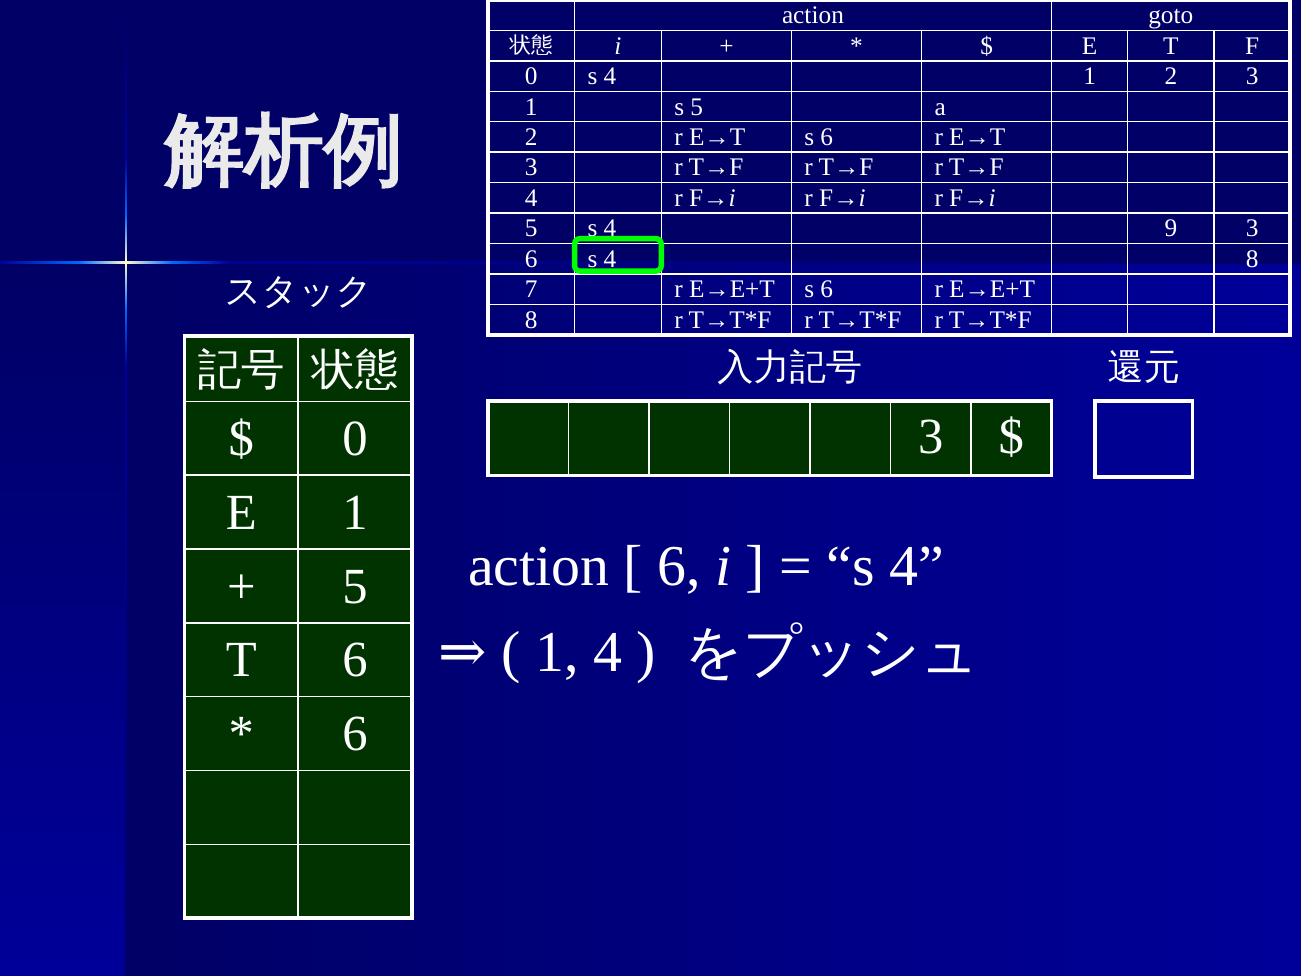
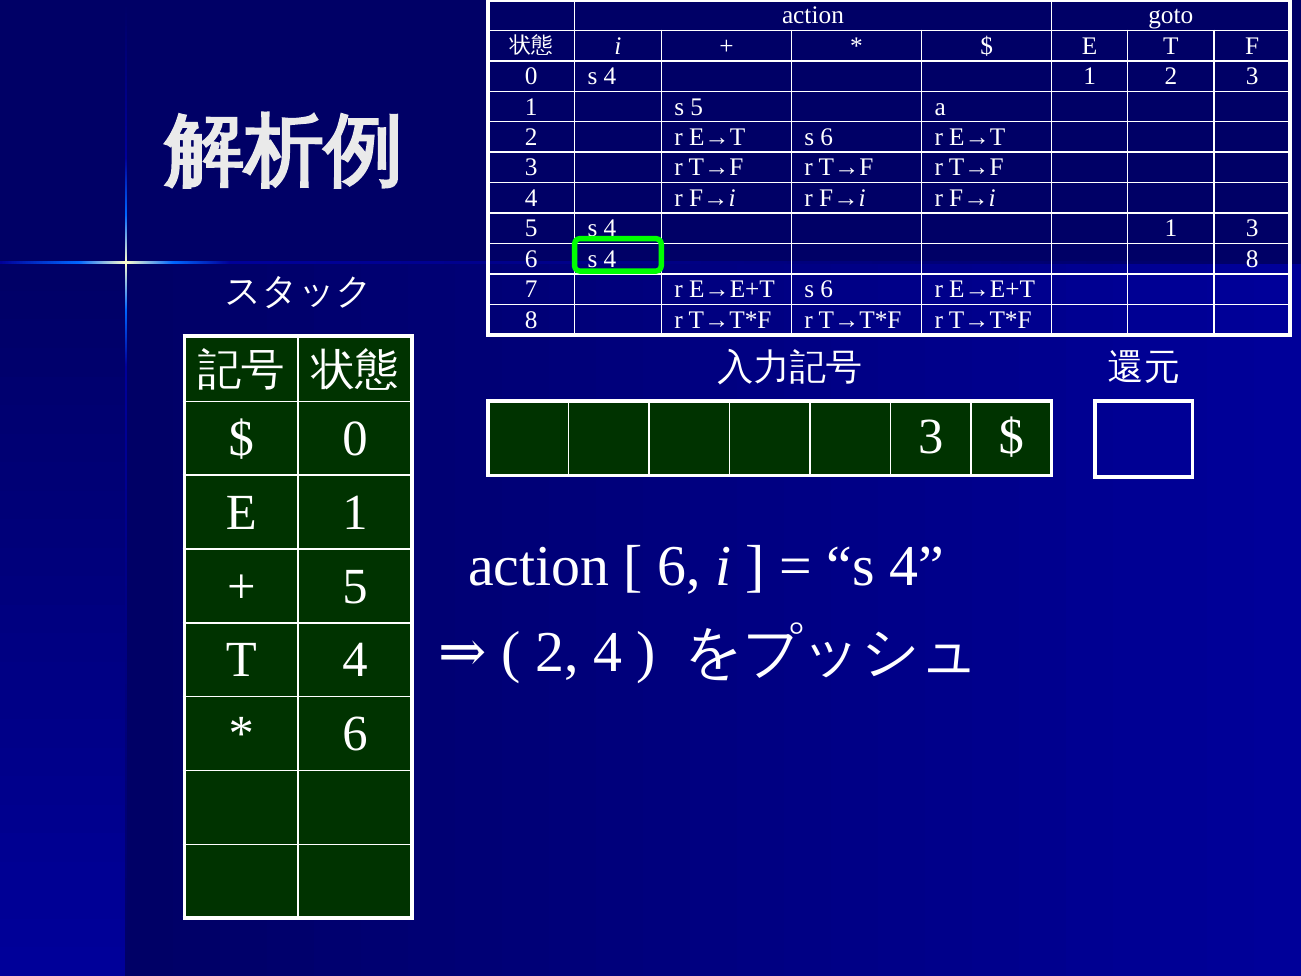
9 at (1171, 228): 9 -> 1
1 at (557, 653): 1 -> 2
T 6: 6 -> 4
